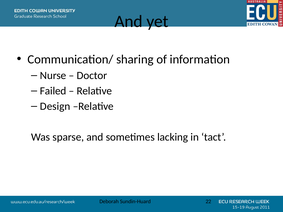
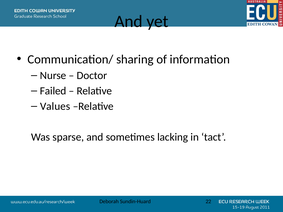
Design: Design -> Values
